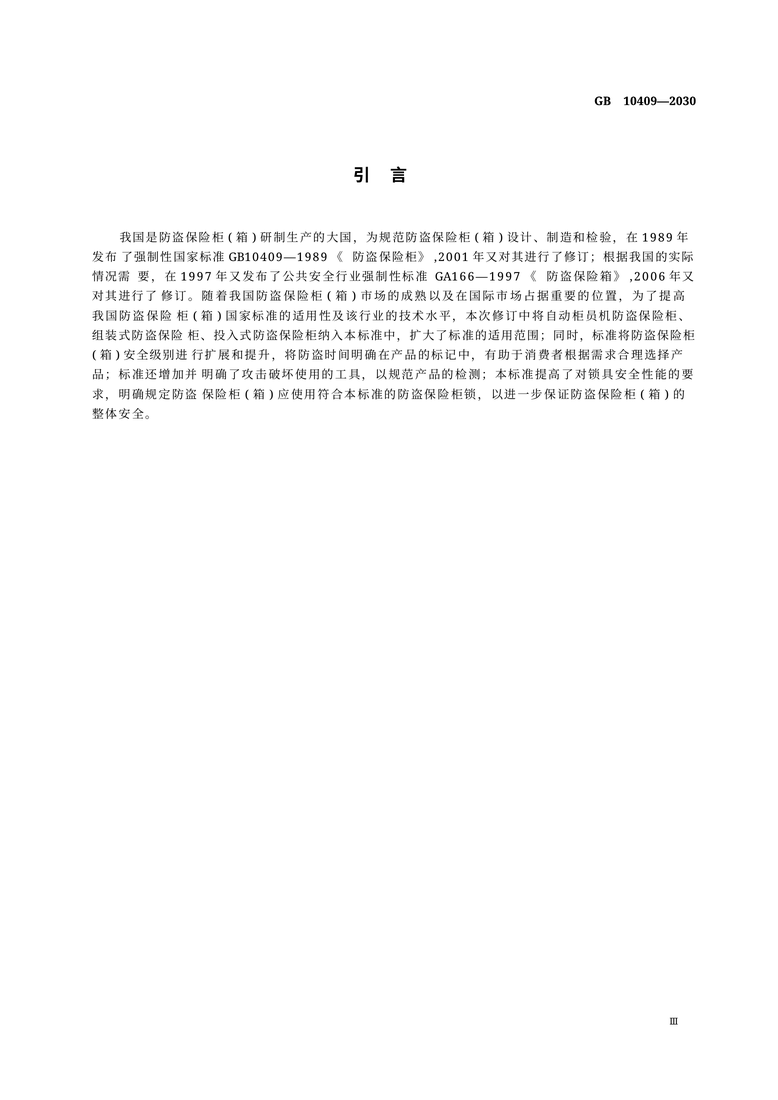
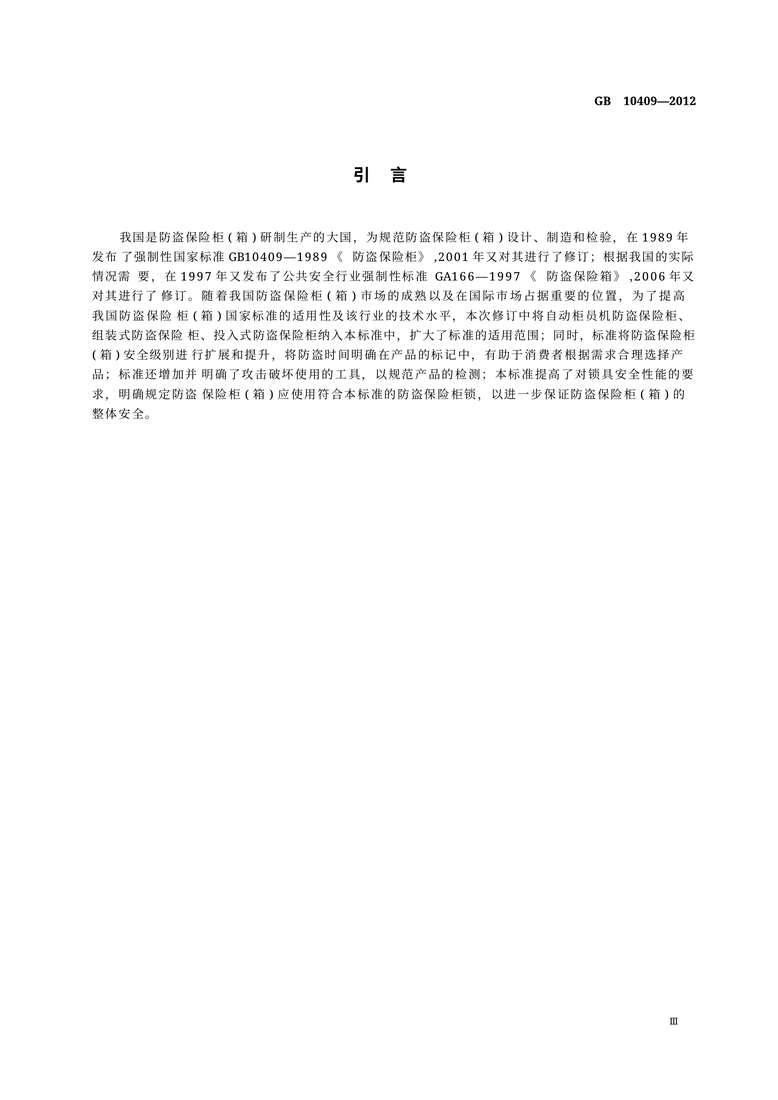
10409—2030: 10409—2030 -> 10409—2012
